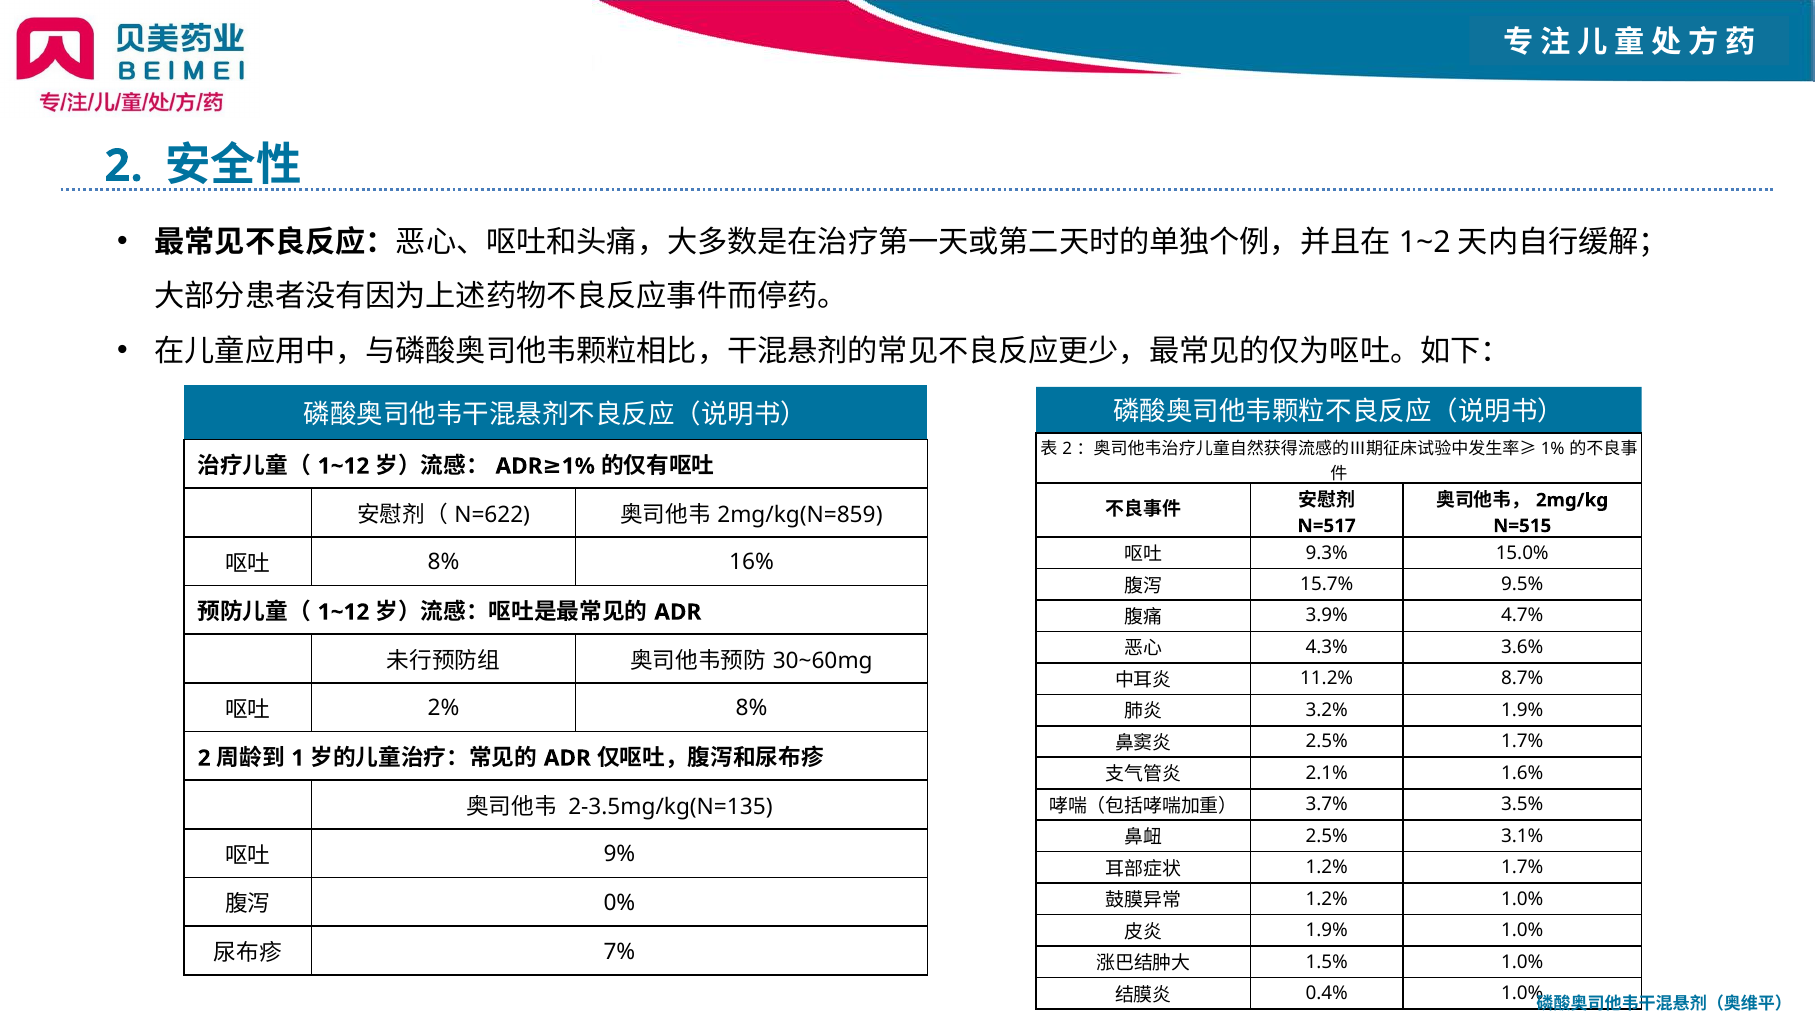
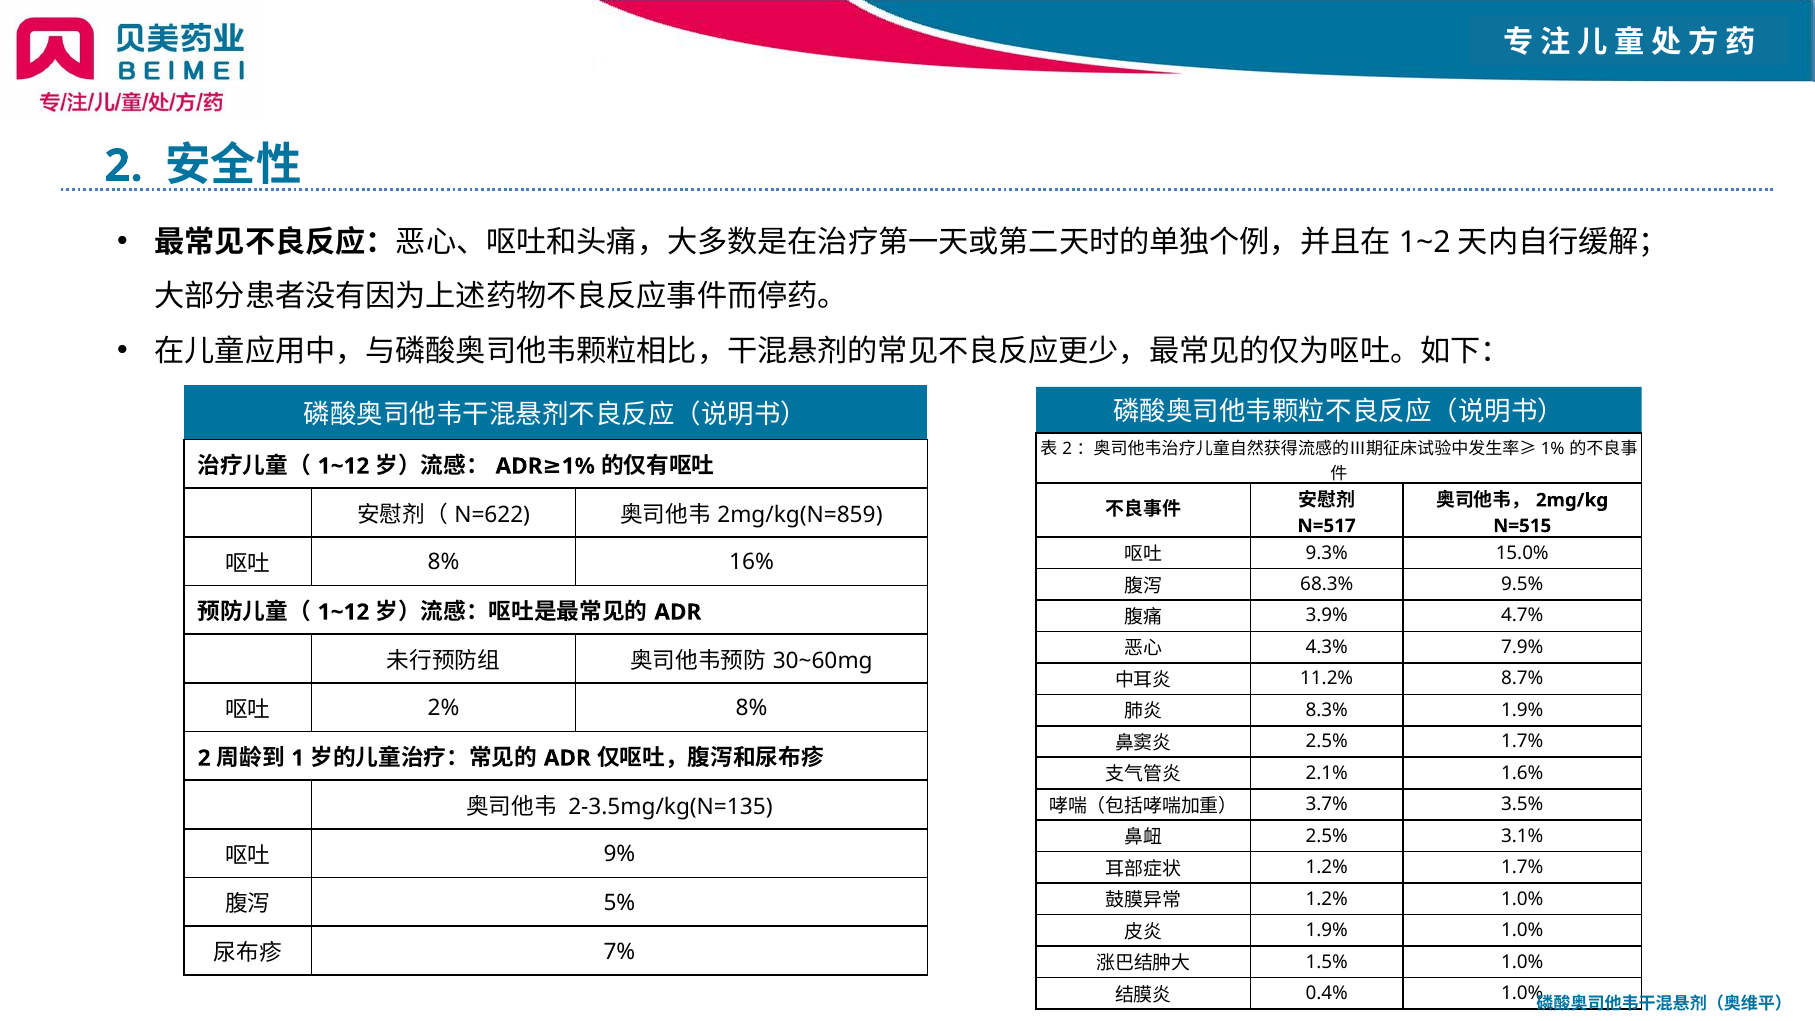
15.7%: 15.7% -> 68.3%
3.6%: 3.6% -> 7.9%
3.2%: 3.2% -> 8.3%
0%: 0% -> 5%
